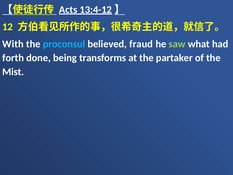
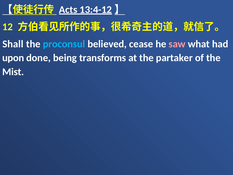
With: With -> Shall
fraud: fraud -> cease
saw colour: light green -> pink
forth: forth -> upon
